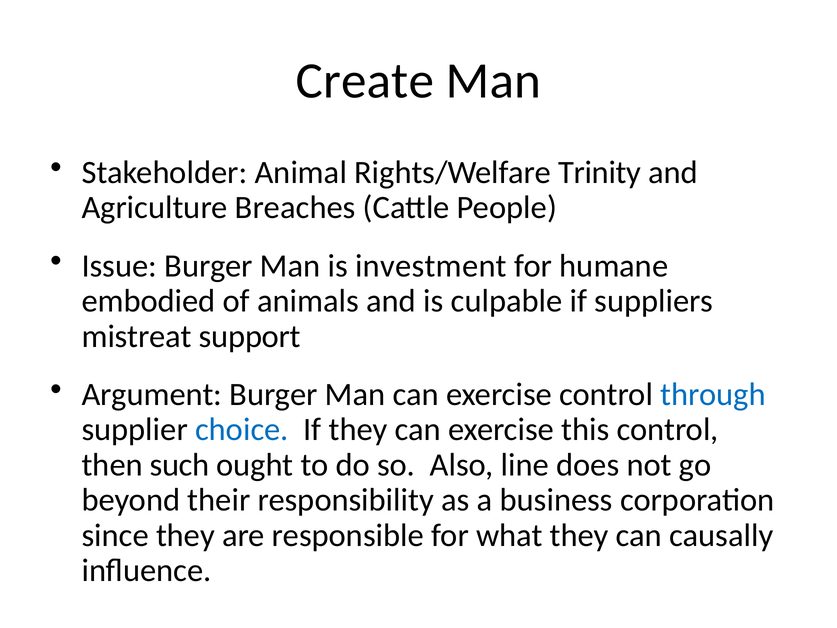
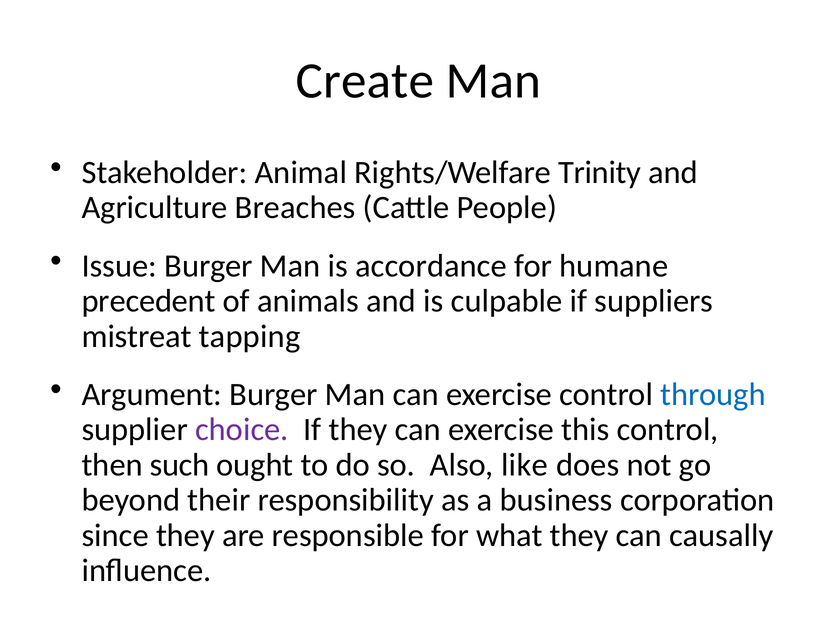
investment: investment -> accordance
embodied: embodied -> precedent
support: support -> tapping
choice colour: blue -> purple
line: line -> like
